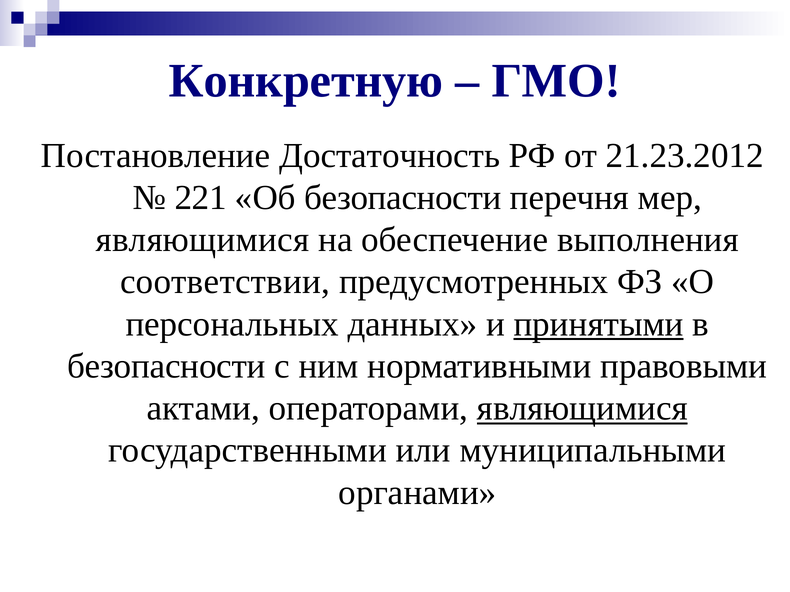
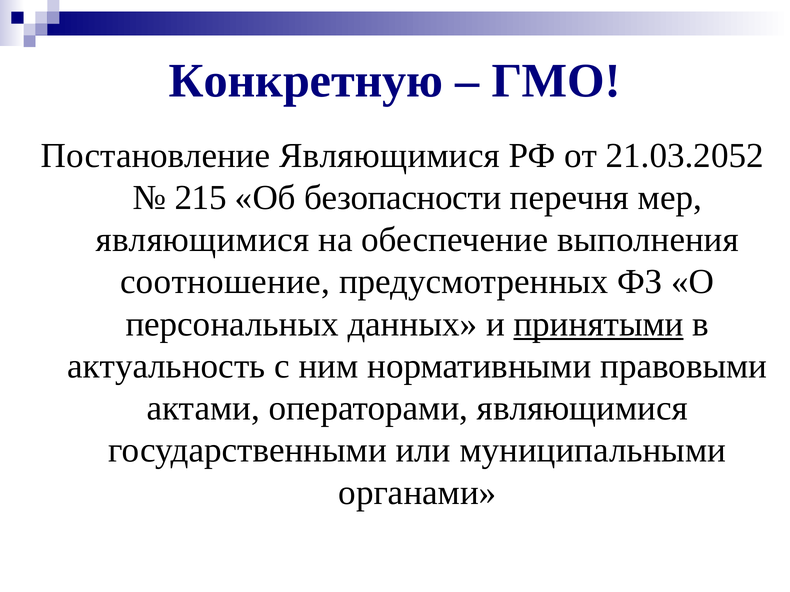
Постановление Достаточность: Достаточность -> Являющимися
21.23.2012: 21.23.2012 -> 21.03.2052
221: 221 -> 215
соответствии: соответствии -> соотношение
безопасности at (166, 366): безопасности -> актуальность
являющимися at (582, 409) underline: present -> none
